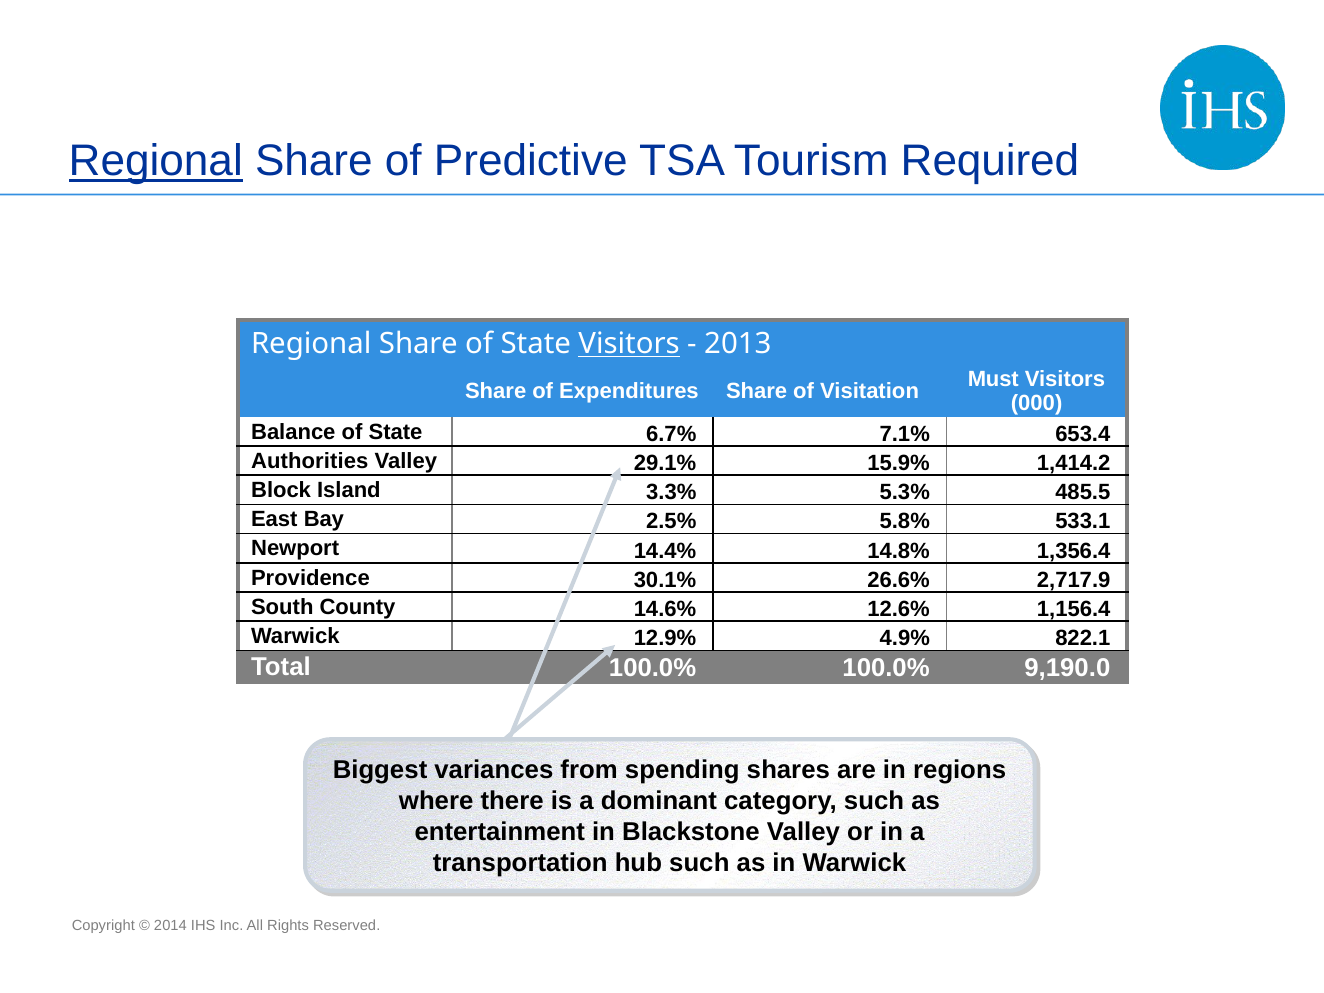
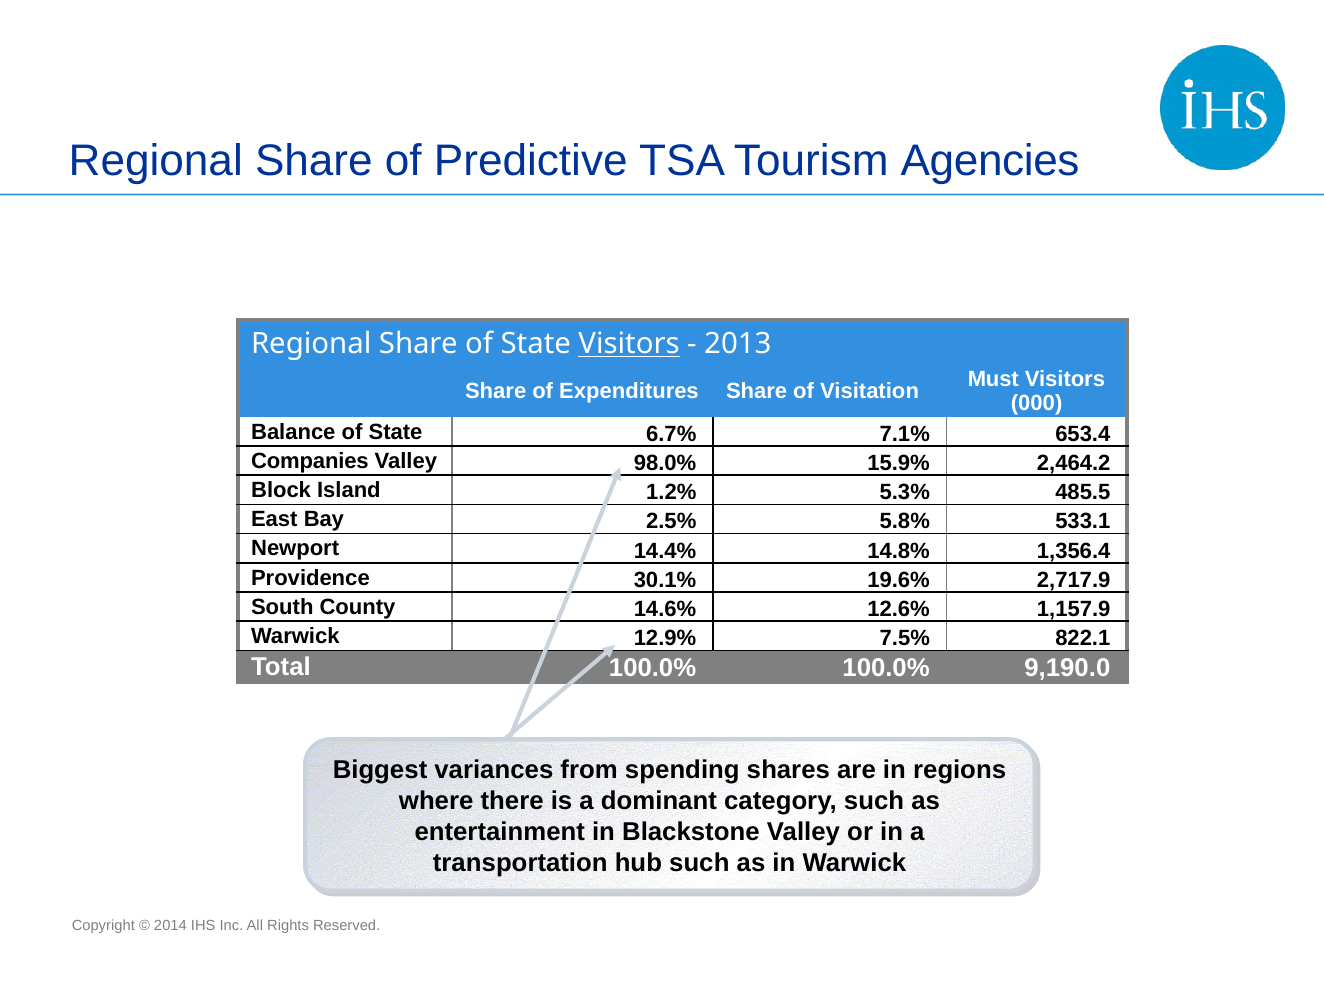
Regional at (156, 161) underline: present -> none
Required: Required -> Agencies
Authorities: Authorities -> Companies
29.1%: 29.1% -> 98.0%
1,414.2: 1,414.2 -> 2,464.2
3.3%: 3.3% -> 1.2%
26.6%: 26.6% -> 19.6%
1,156.4: 1,156.4 -> 1,157.9
4.9%: 4.9% -> 7.5%
